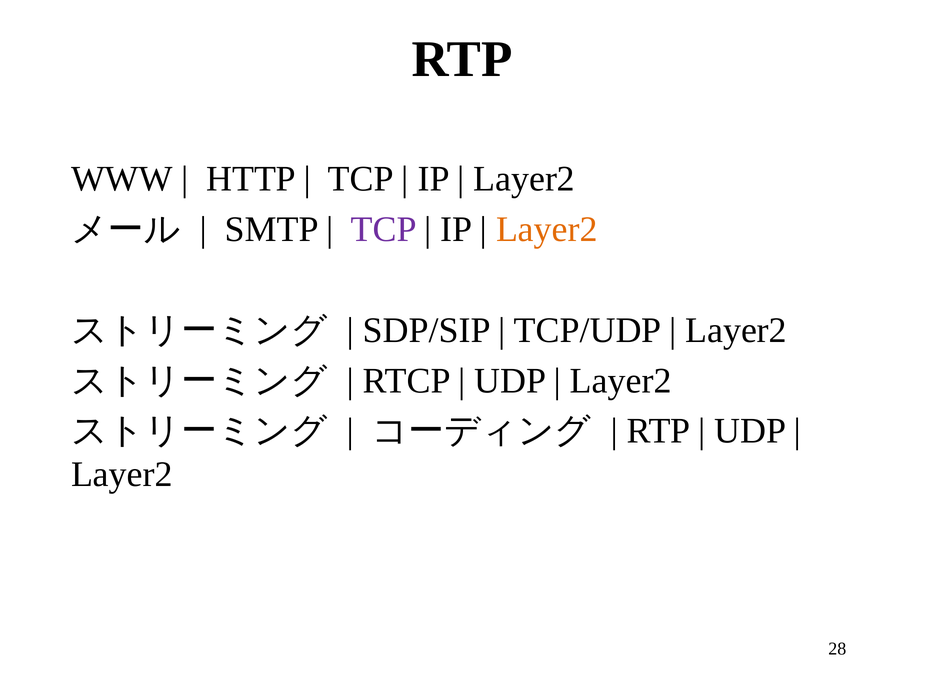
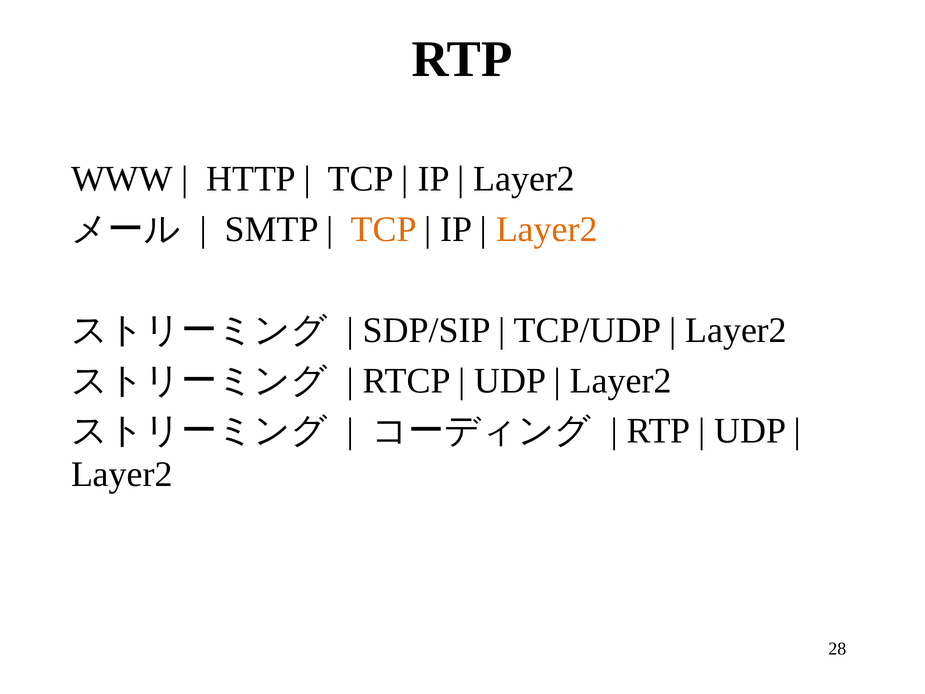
TCP at (384, 229) colour: purple -> orange
